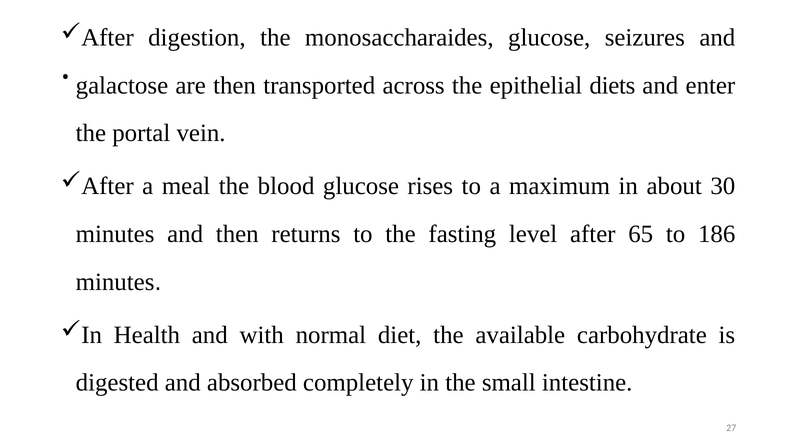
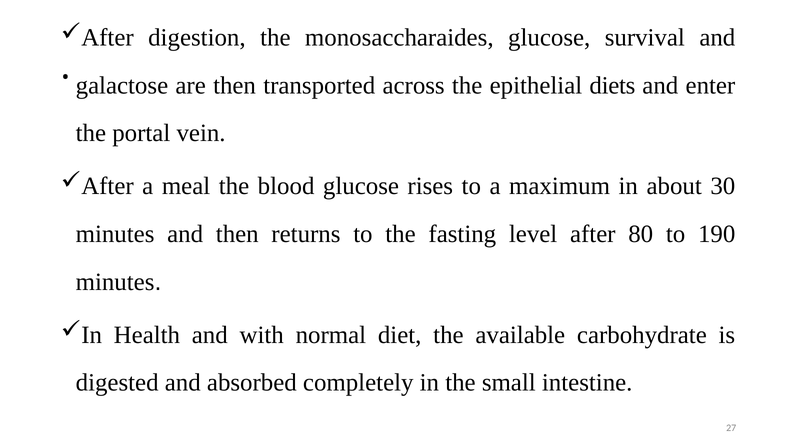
seizures: seizures -> survival
65: 65 -> 80
186: 186 -> 190
